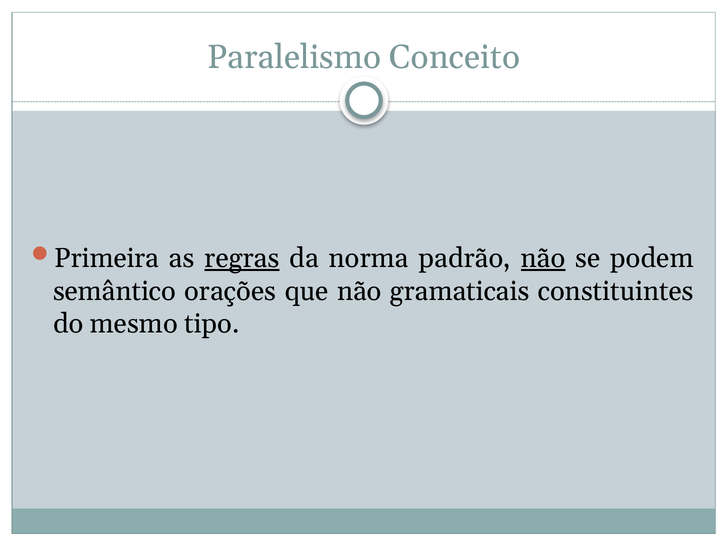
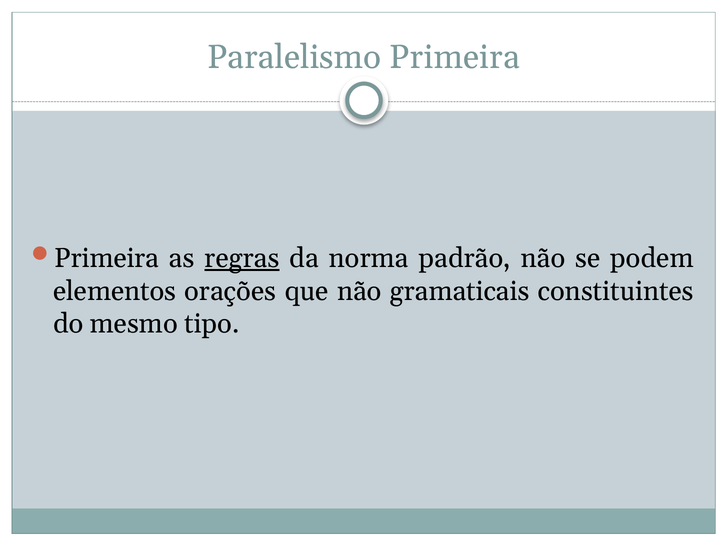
Paralelismo Conceito: Conceito -> Primeira
não at (543, 258) underline: present -> none
semântico: semântico -> elementos
